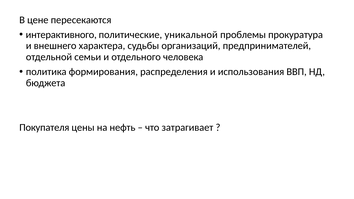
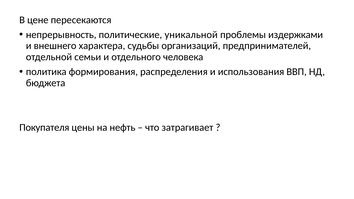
интерактивного: интерактивного -> непрерывность
прокуратура: прокуратура -> издержками
